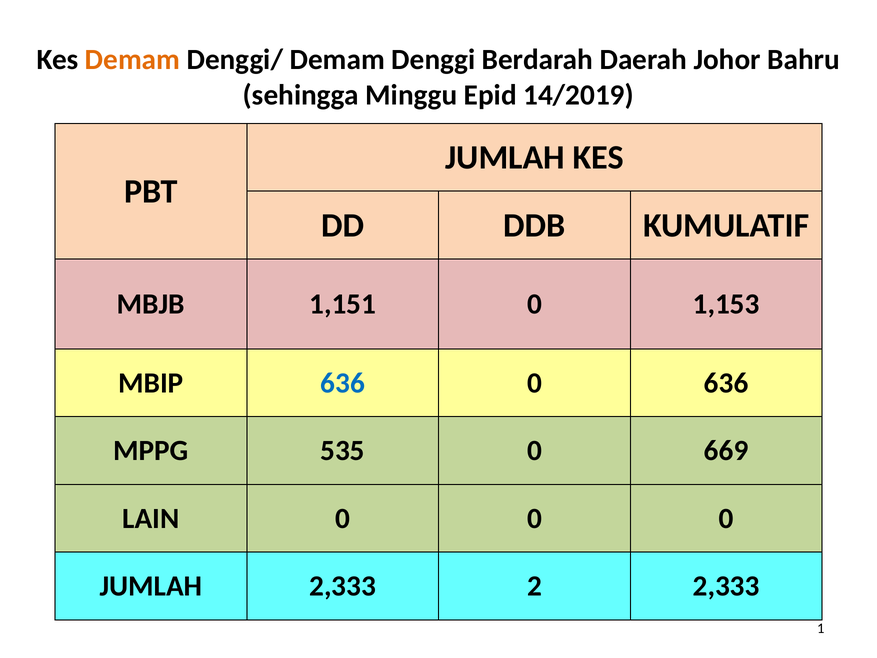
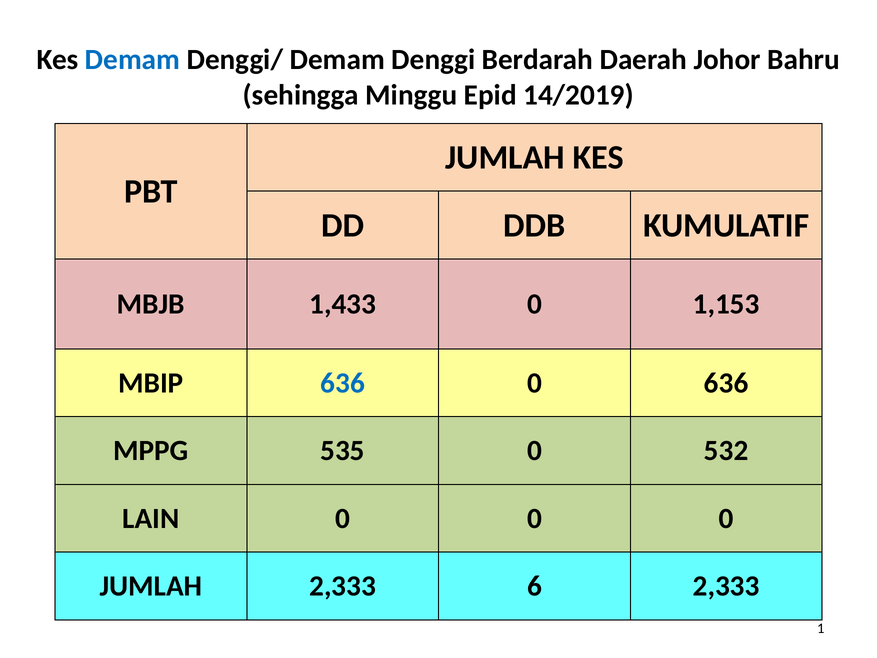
Demam at (132, 60) colour: orange -> blue
1,151: 1,151 -> 1,433
669: 669 -> 532
2: 2 -> 6
